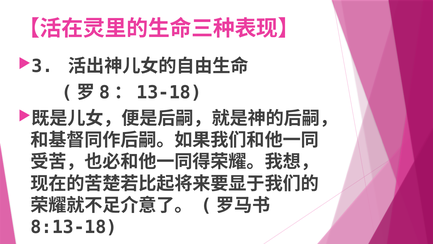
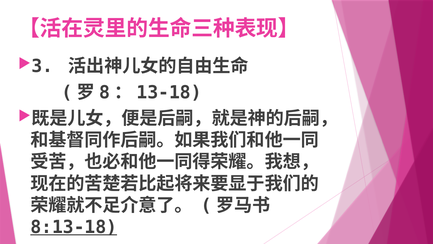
8:13-18 underline: none -> present
